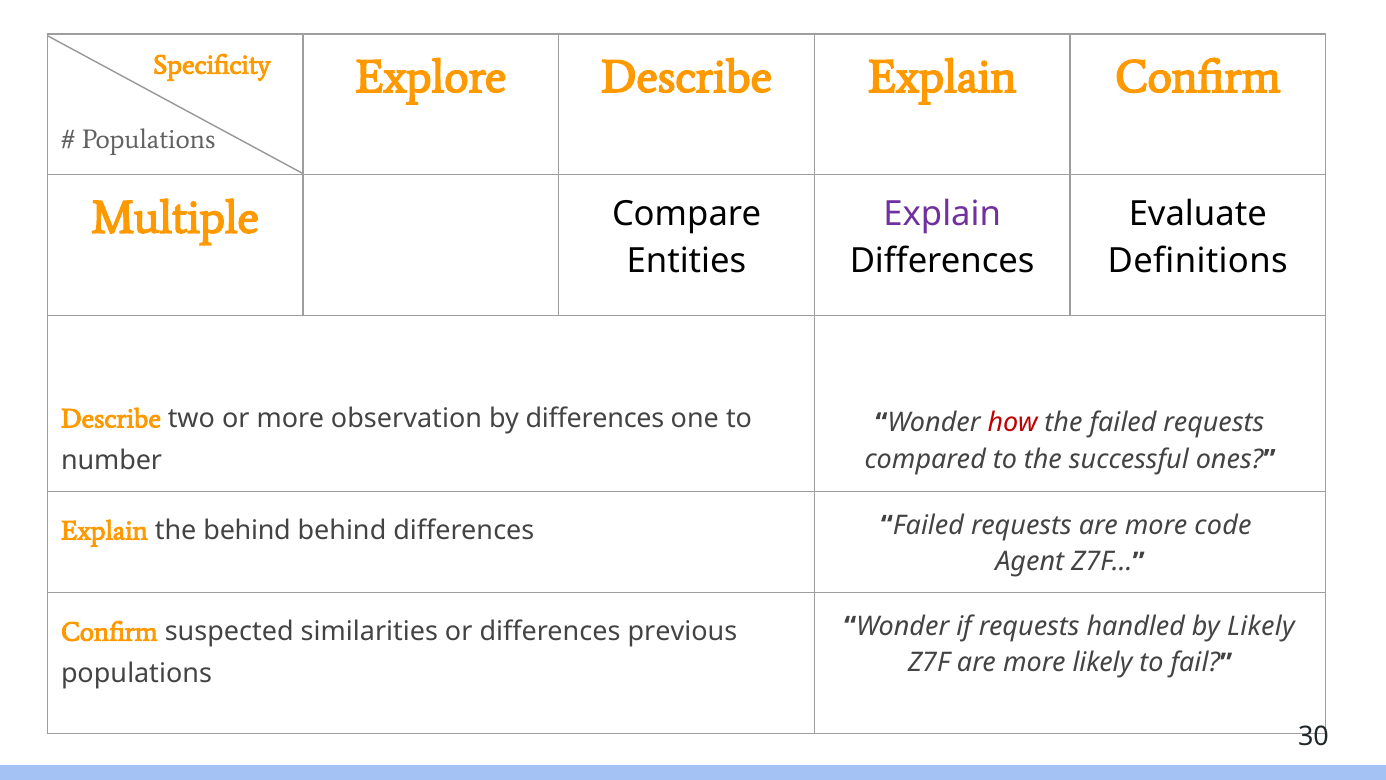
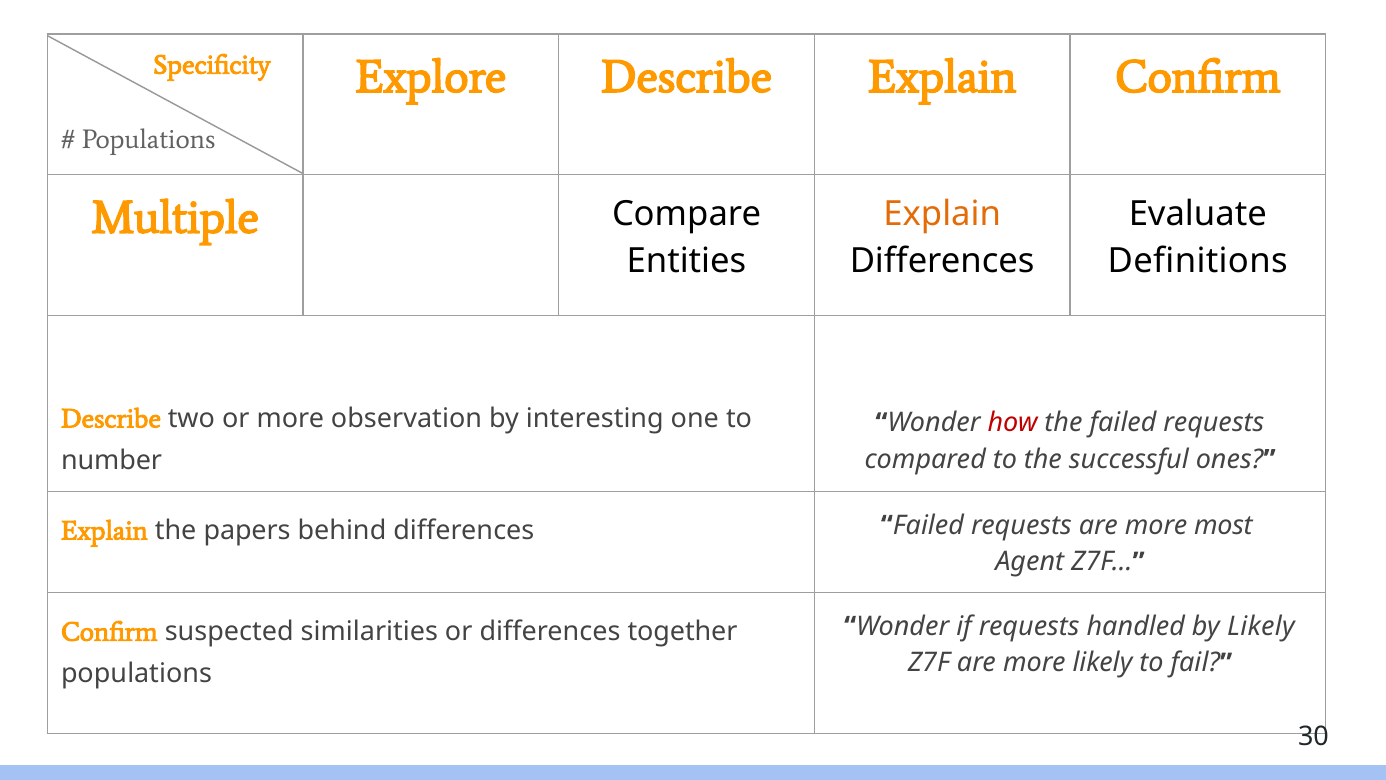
Explain at (942, 214) colour: purple -> orange
by differences: differences -> interesting
the behind: behind -> papers
code: code -> most
previous: previous -> together
